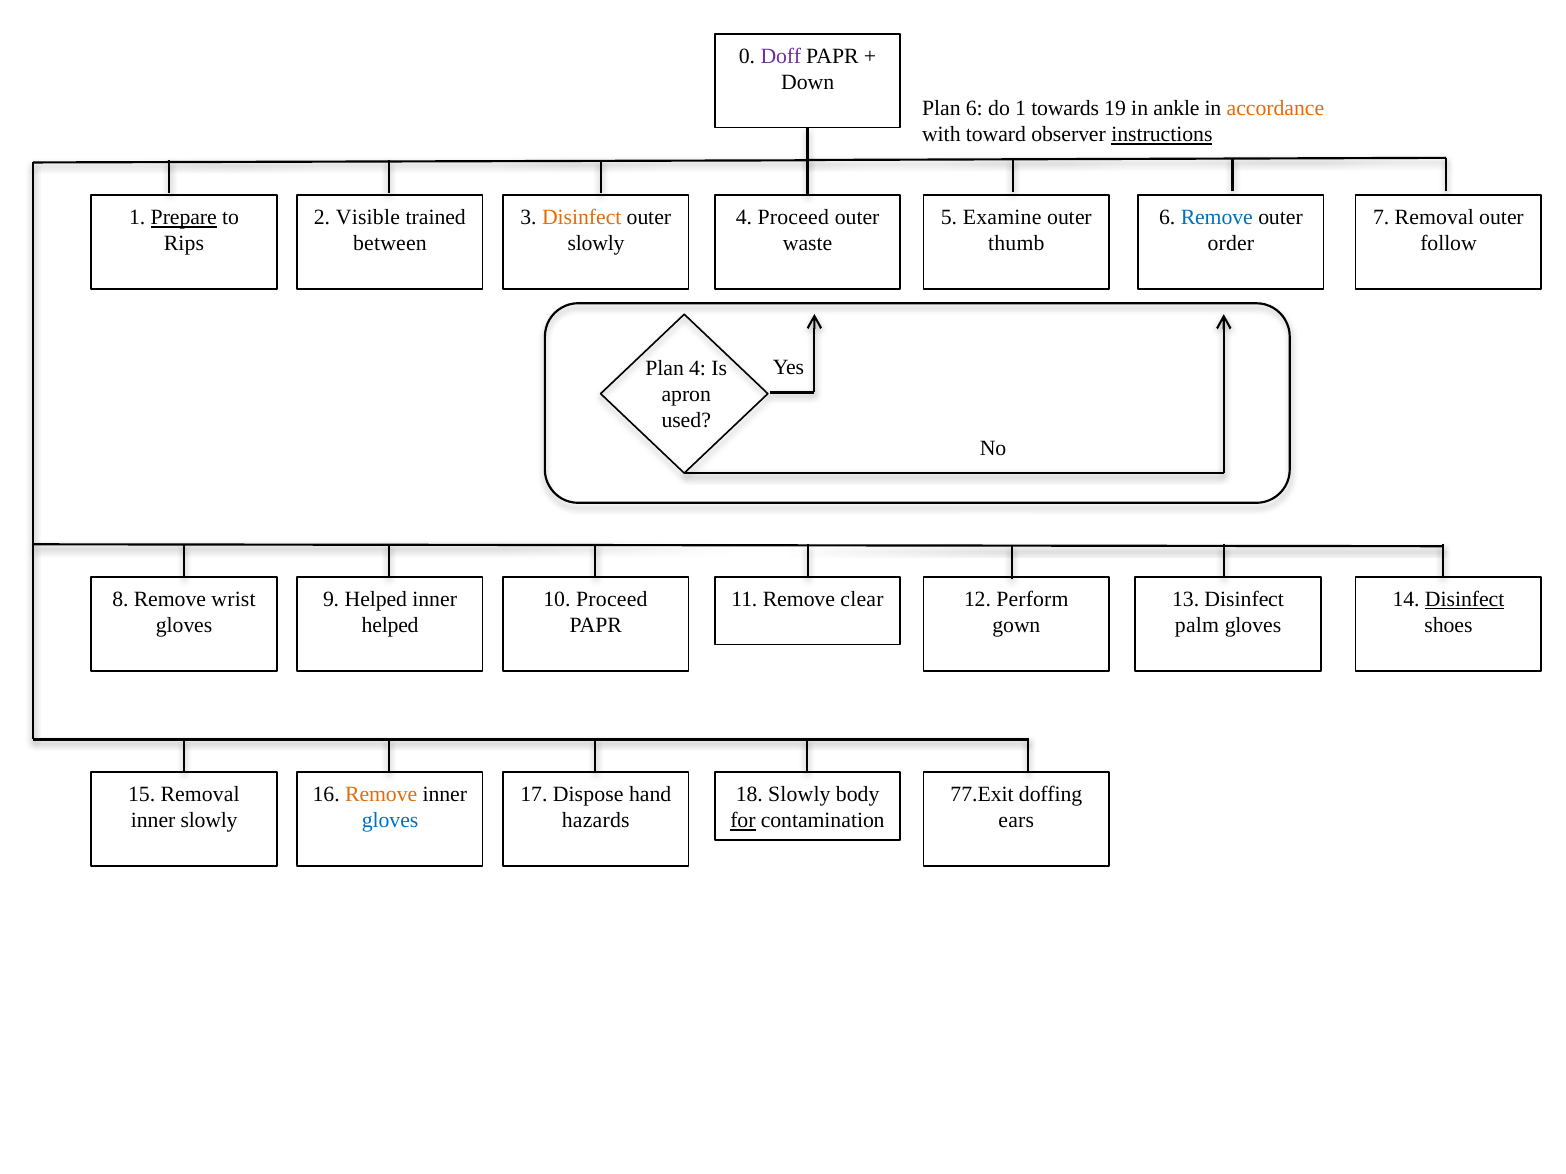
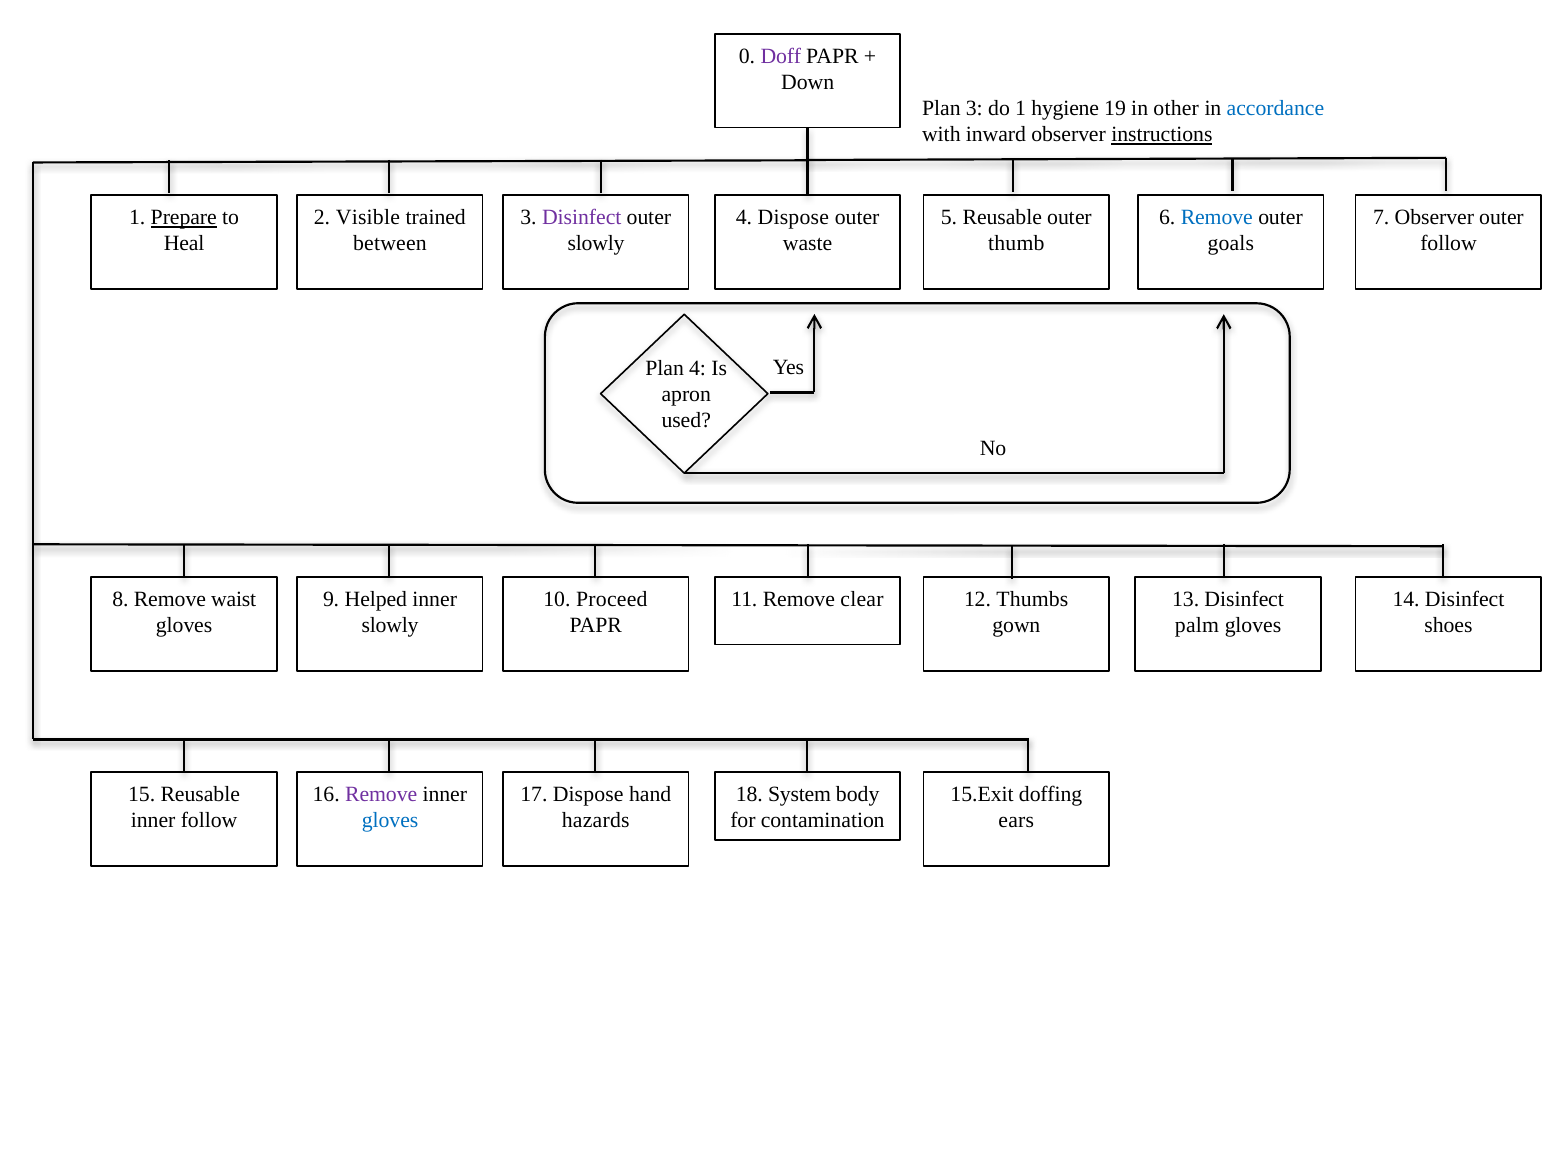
Plan 6: 6 -> 3
towards: towards -> hygiene
ankle: ankle -> other
accordance colour: orange -> blue
toward: toward -> inward
Disinfect at (582, 218) colour: orange -> purple
4 Proceed: Proceed -> Dispose
5 Examine: Examine -> Reusable
7 Removal: Removal -> Observer
Rips: Rips -> Heal
order: order -> goals
wrist: wrist -> waist
Perform: Perform -> Thumbs
Disinfect at (1465, 600) underline: present -> none
helped at (390, 626): helped -> slowly
15 Removal: Removal -> Reusable
Remove at (381, 795) colour: orange -> purple
18 Slowly: Slowly -> System
77.Exit: 77.Exit -> 15.Exit
inner slowly: slowly -> follow
for underline: present -> none
